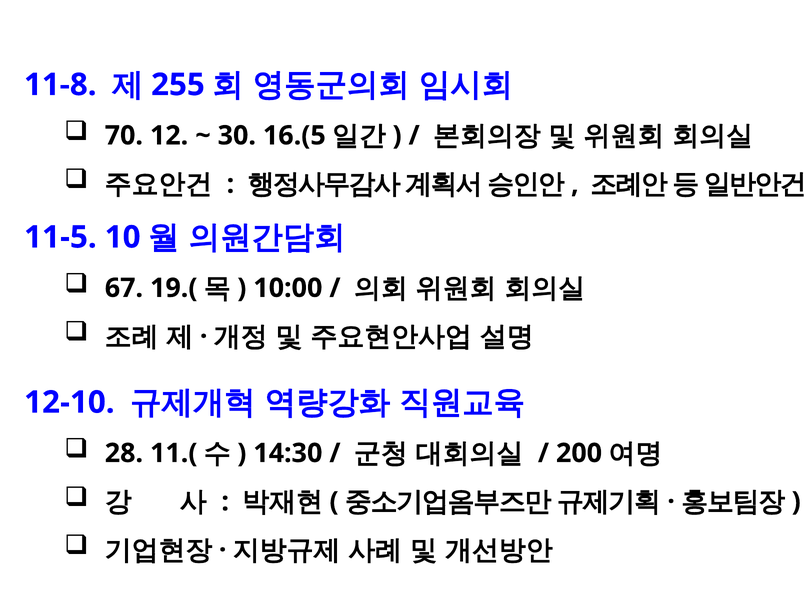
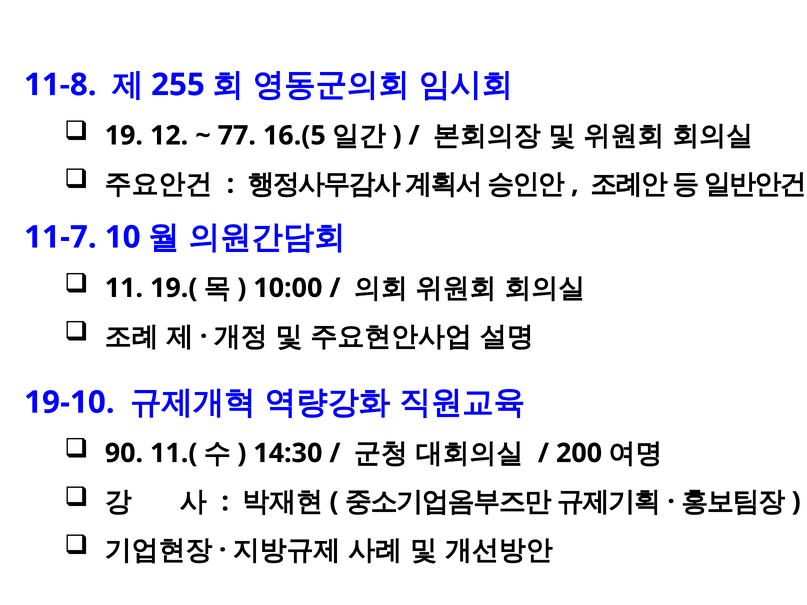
70: 70 -> 19
30: 30 -> 77
11-5: 11-5 -> 11-7
67: 67 -> 11
12-10: 12-10 -> 19-10
28: 28 -> 90
